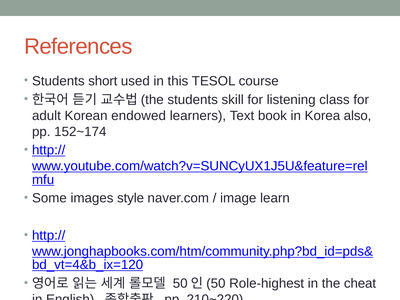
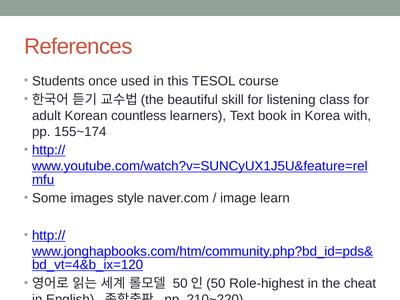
short: short -> once
students at (193, 100): students -> beautiful
endowed: endowed -> countless
also: also -> with
152~174: 152~174 -> 155~174
